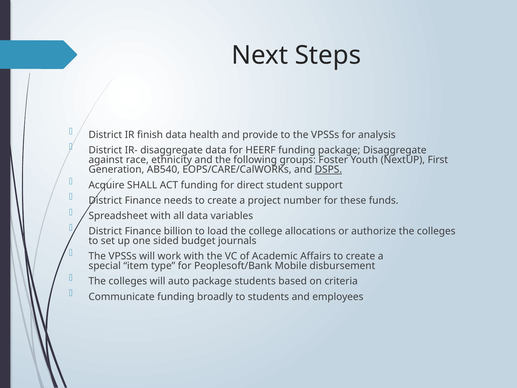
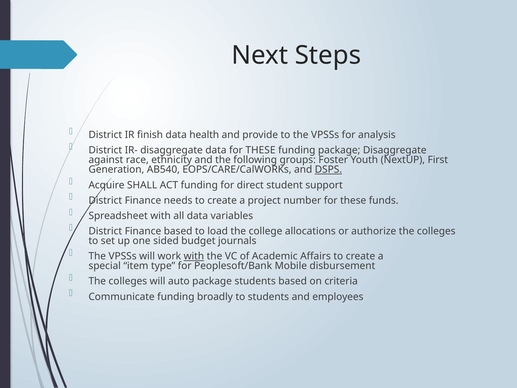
data for HEERF: HEERF -> THESE
Finance billion: billion -> based
with at (194, 256) underline: none -> present
